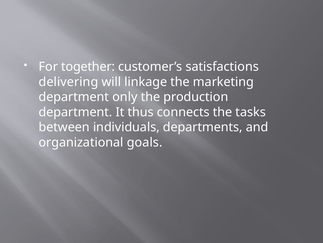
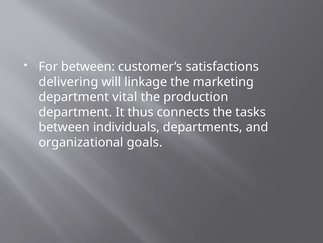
For together: together -> between
only: only -> vital
